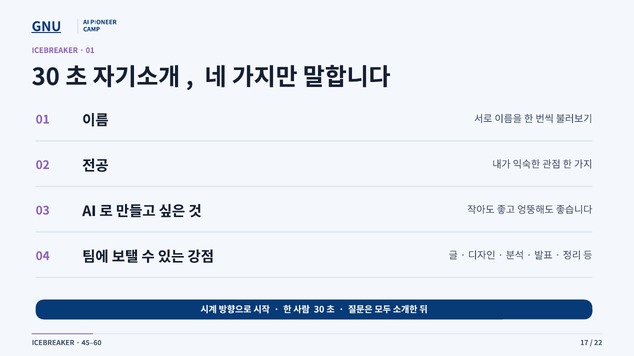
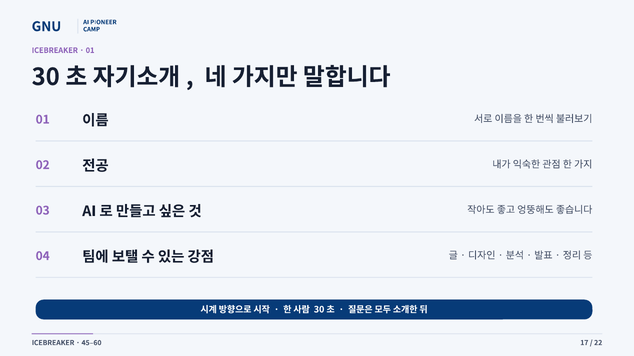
GNU underline: present -> none
